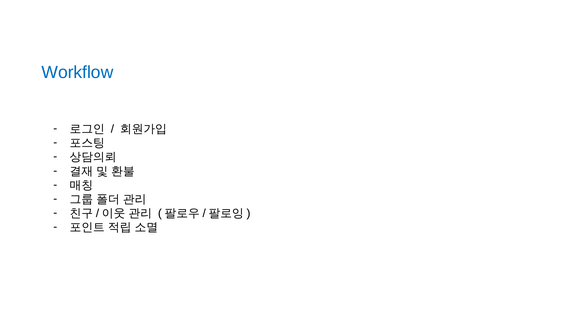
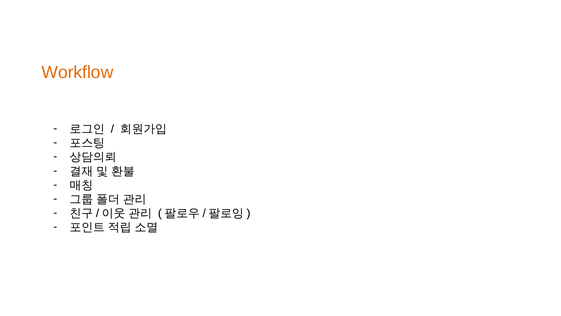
Workflow colour: blue -> orange
